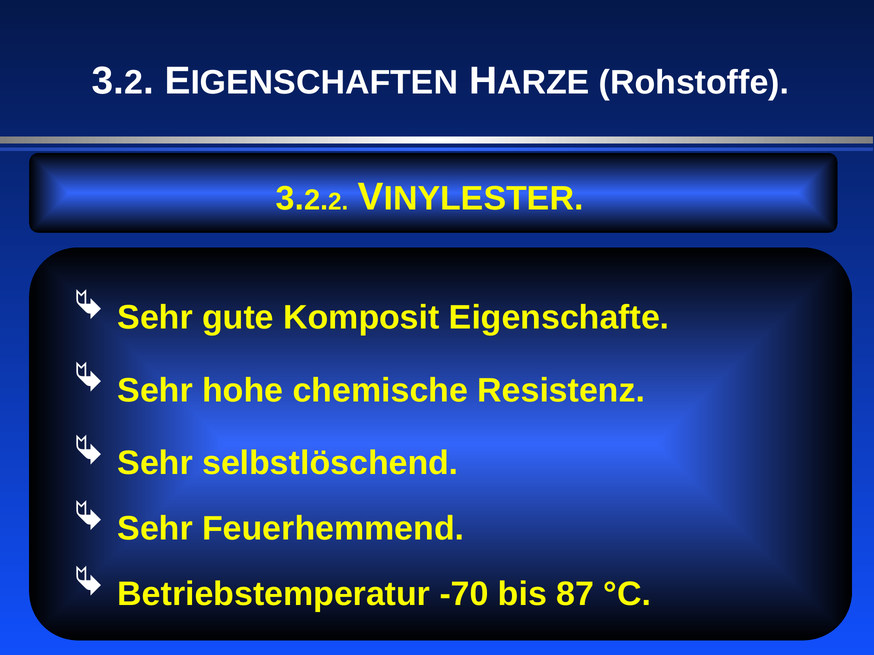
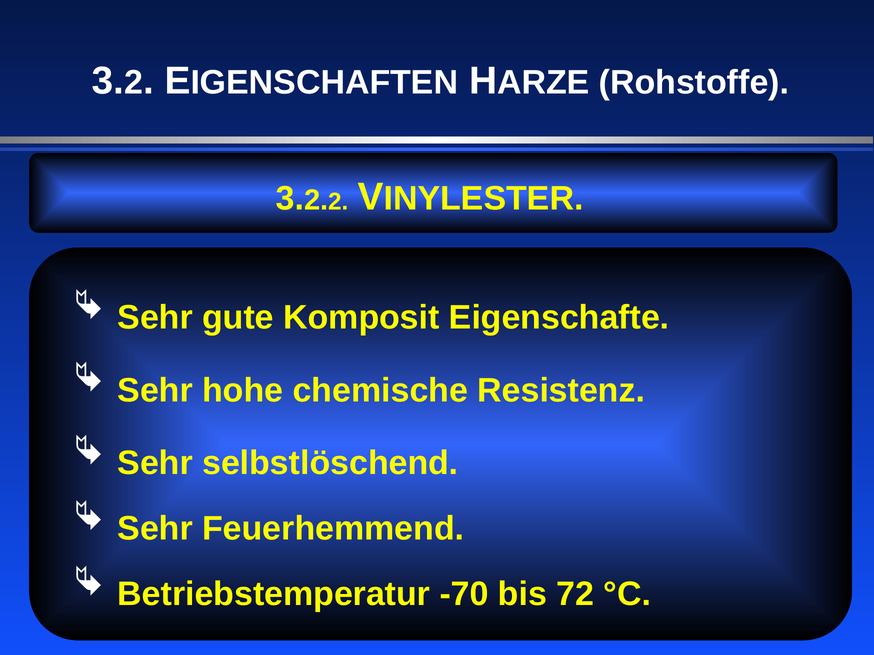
87: 87 -> 72
